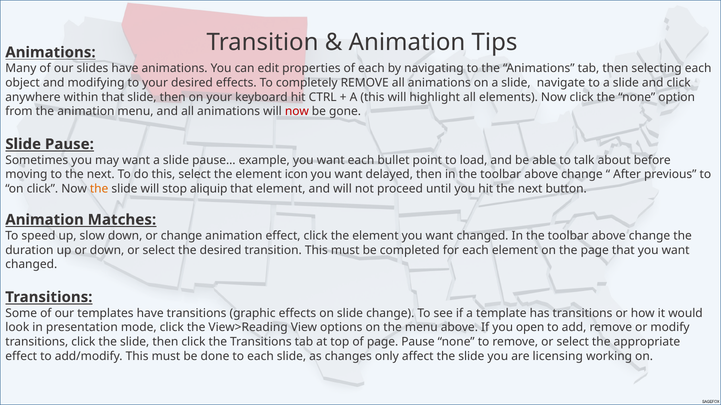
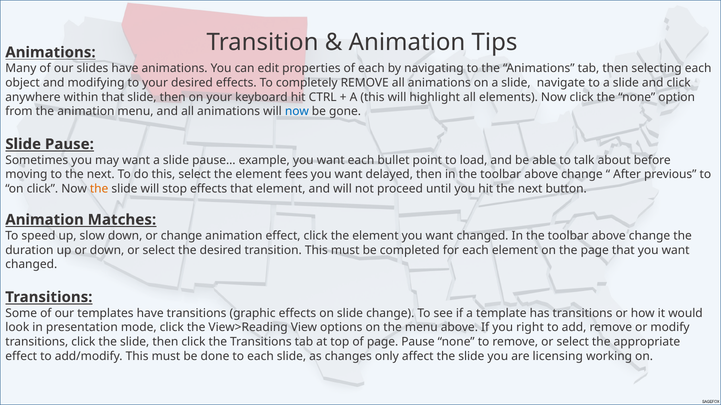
now at (297, 112) colour: red -> blue
icon: icon -> fees
stop aliquip: aliquip -> effects
open: open -> right
